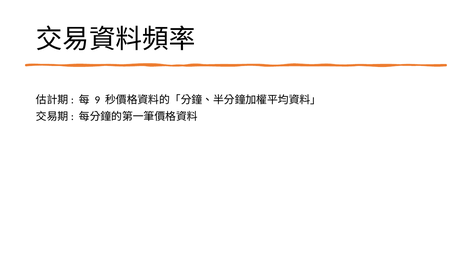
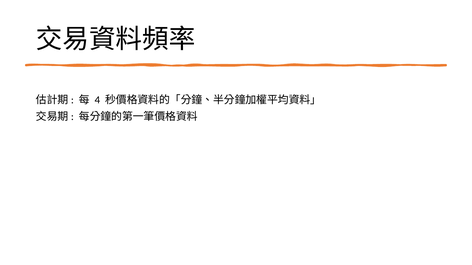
9: 9 -> 4
